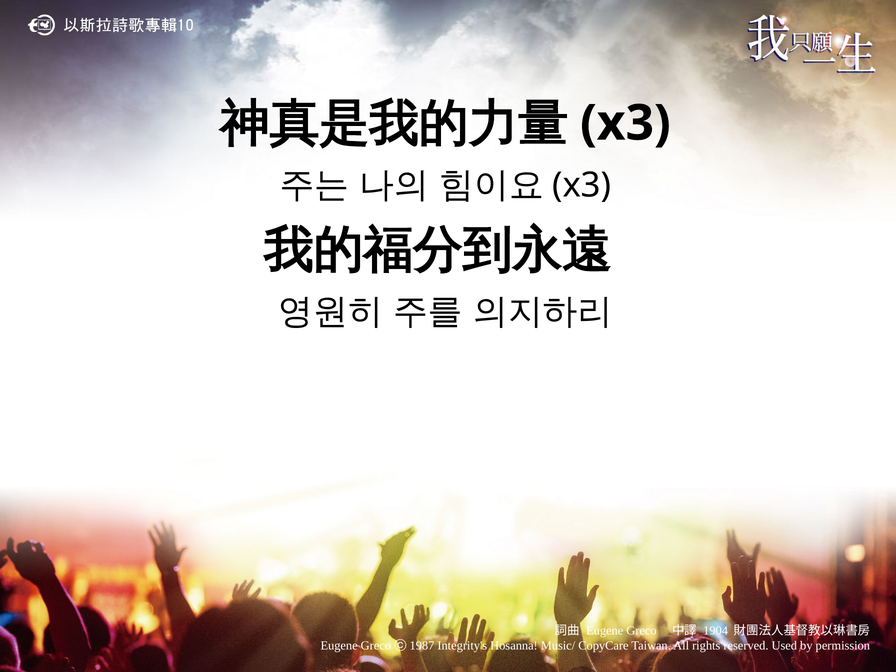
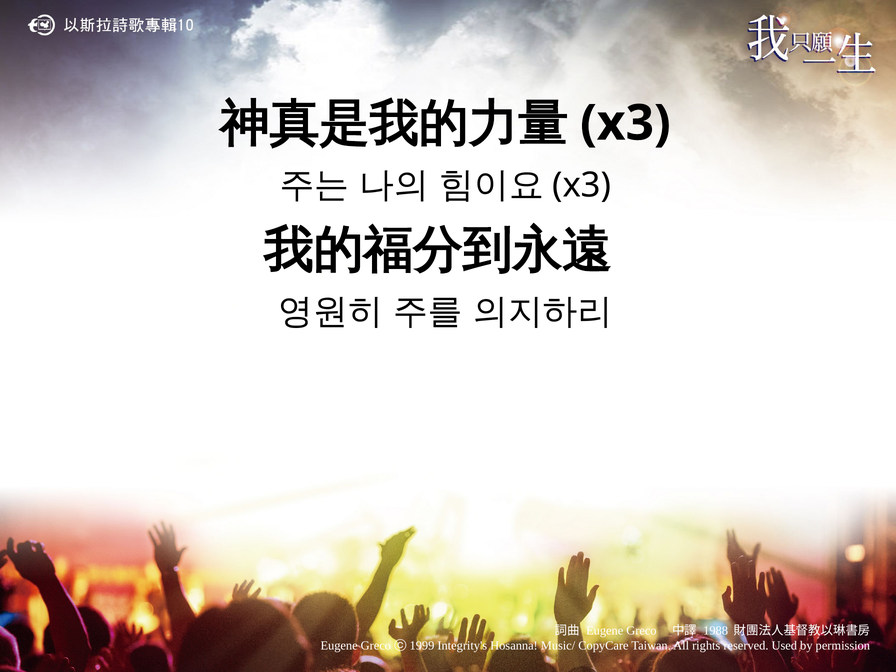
1904: 1904 -> 1988
1987: 1987 -> 1999
